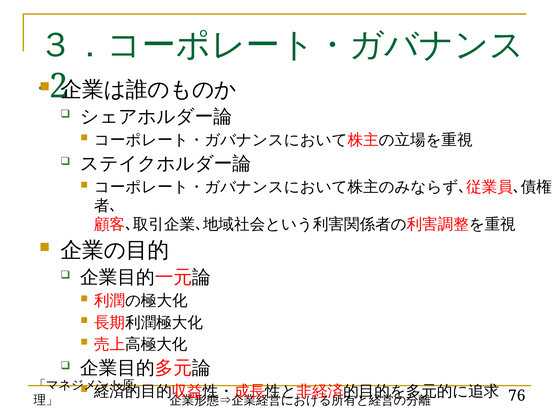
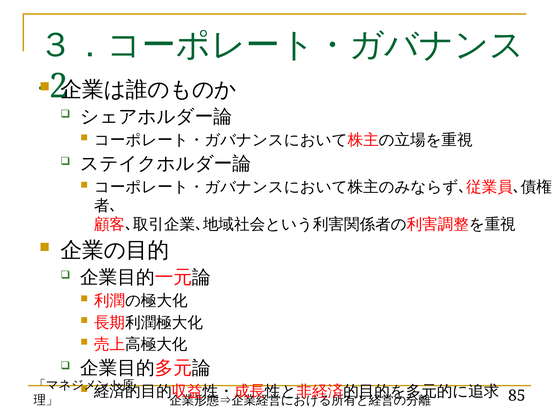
76: 76 -> 85
